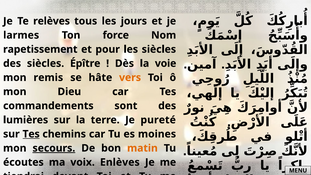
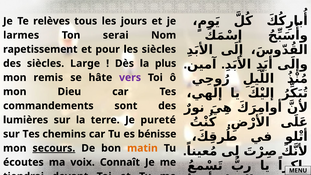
force: force -> serai
Épître: Épître -> Large
voie: voie -> plus
vers colour: orange -> purple
Tes at (31, 134) underline: present -> none
moines: moines -> bénisse
Enlèves: Enlèves -> Connaît
